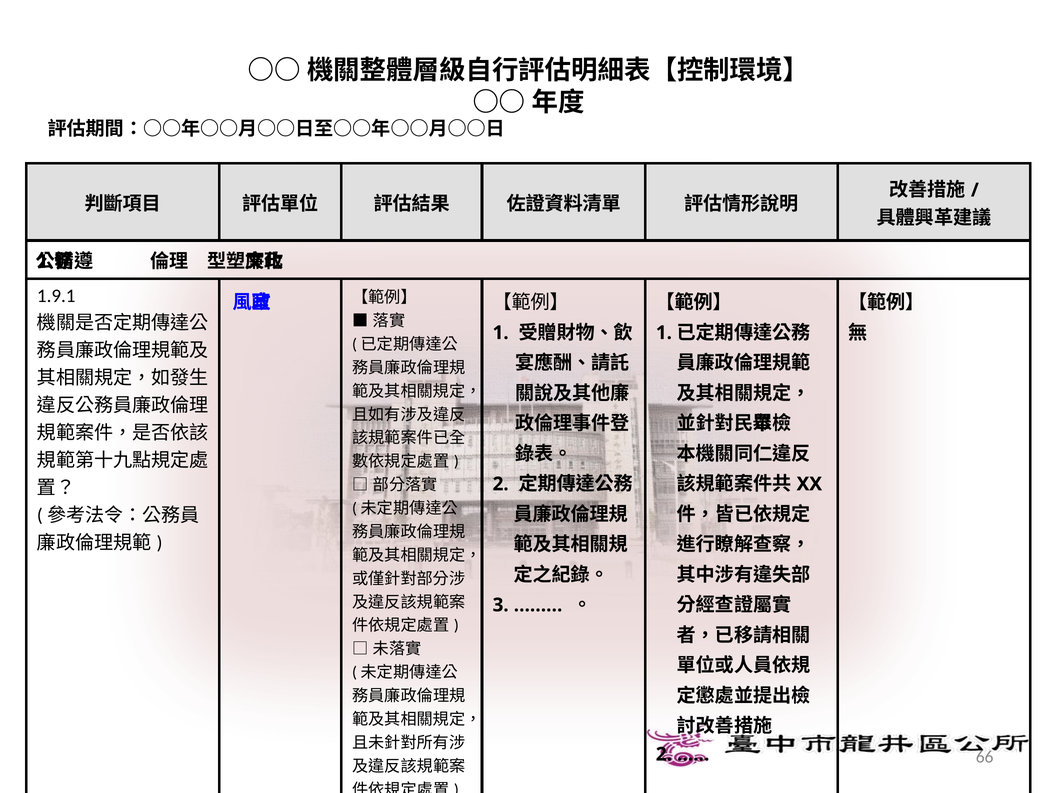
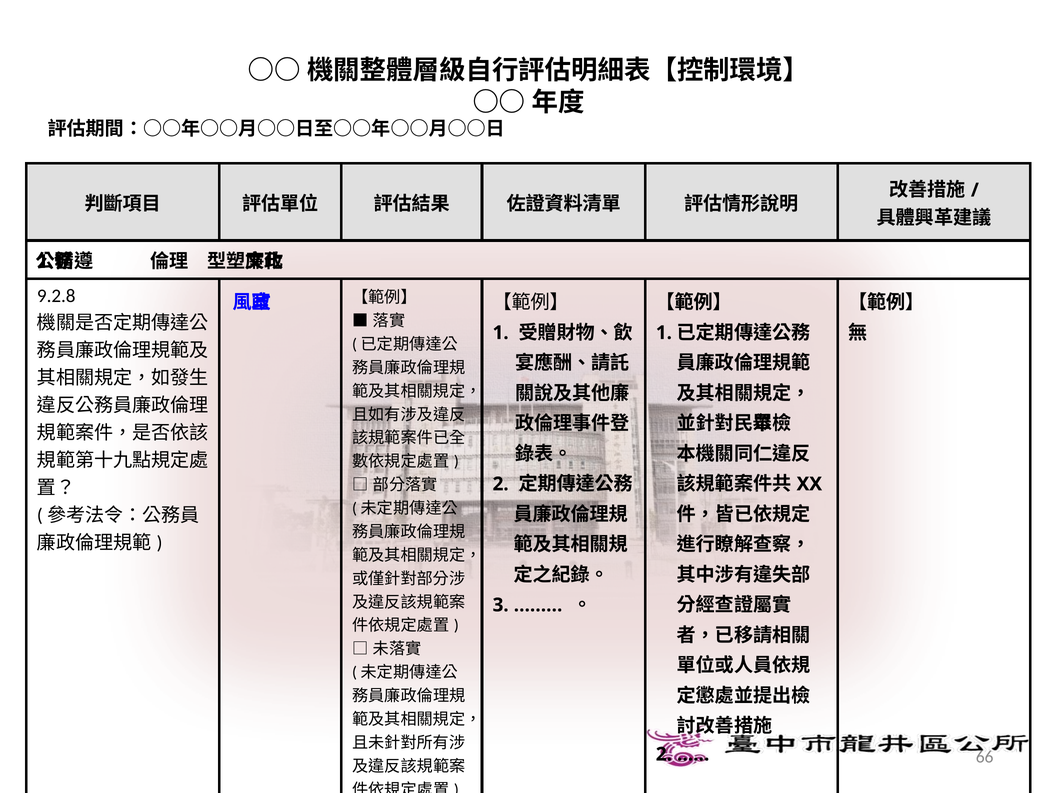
1.9.1: 1.9.1 -> 9.2.8
